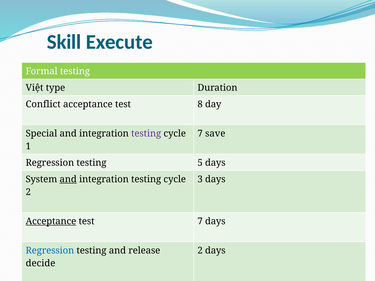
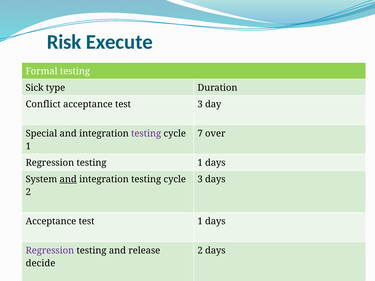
Skill: Skill -> Risk
Việt: Việt -> Sick
test 8: 8 -> 3
save: save -> over
testing 5: 5 -> 1
Acceptance at (51, 221) underline: present -> none
test 7: 7 -> 1
Regression at (50, 251) colour: blue -> purple
